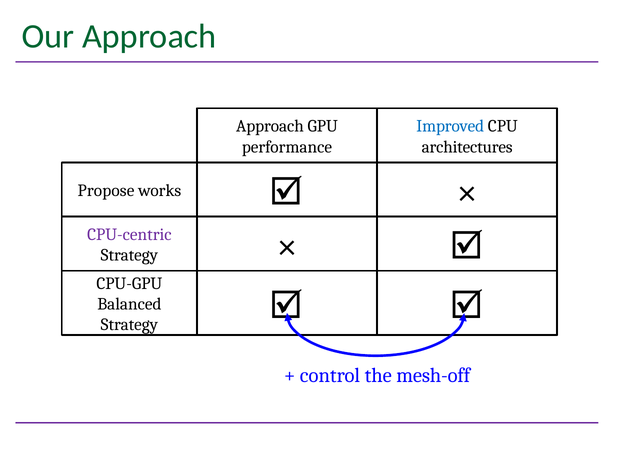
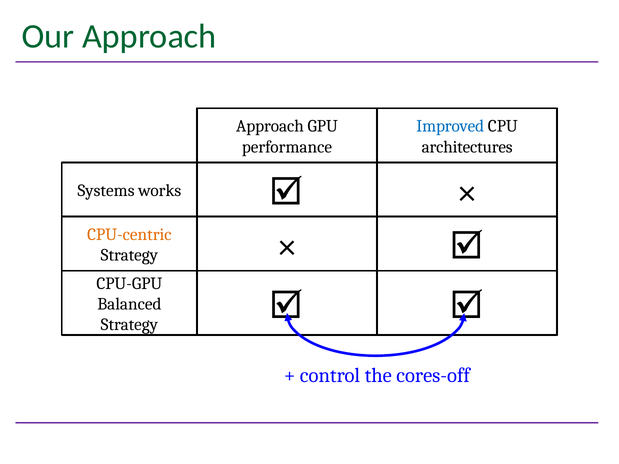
Propose: Propose -> Systems
CPU-centric colour: purple -> orange
mesh-off: mesh-off -> cores-off
